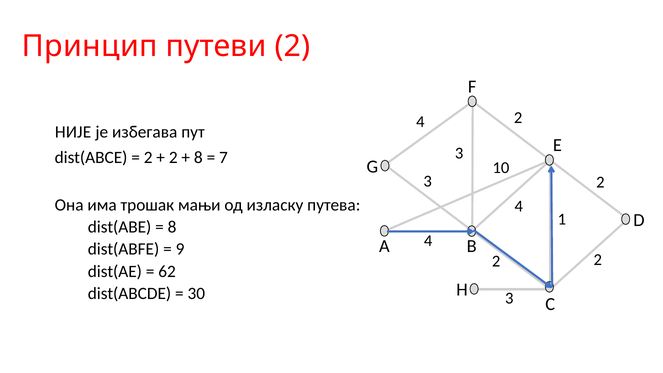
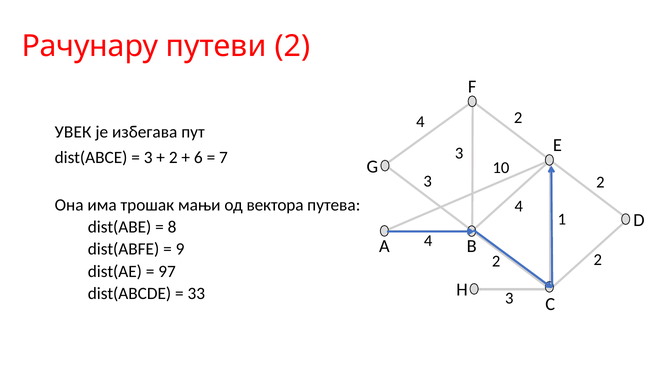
Принцип: Принцип -> Рачунару
НИЈЕ: НИЈЕ -> УВЕК
2 at (148, 157): 2 -> 3
8 at (198, 157): 8 -> 6
изласку: изласку -> вектора
62: 62 -> 97
30: 30 -> 33
